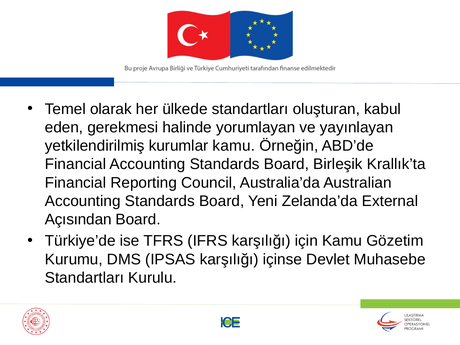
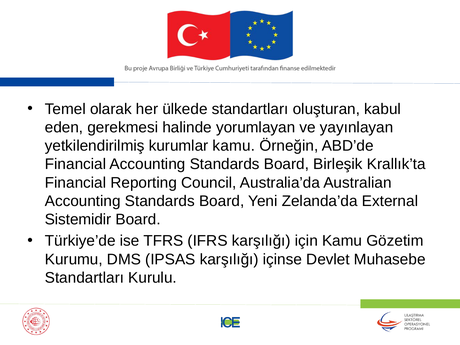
Açısından: Açısından -> Sistemidir
